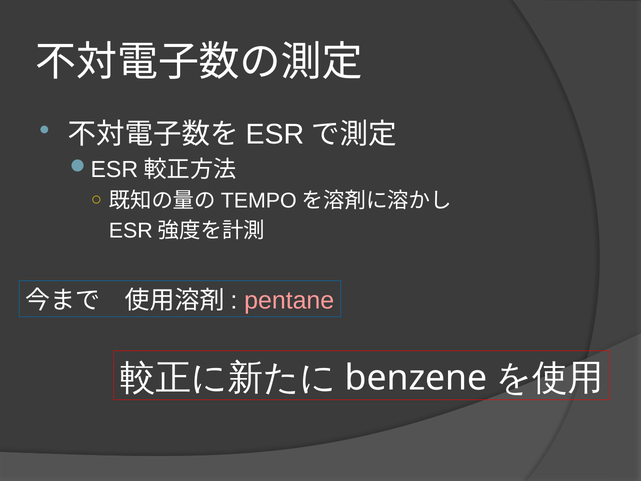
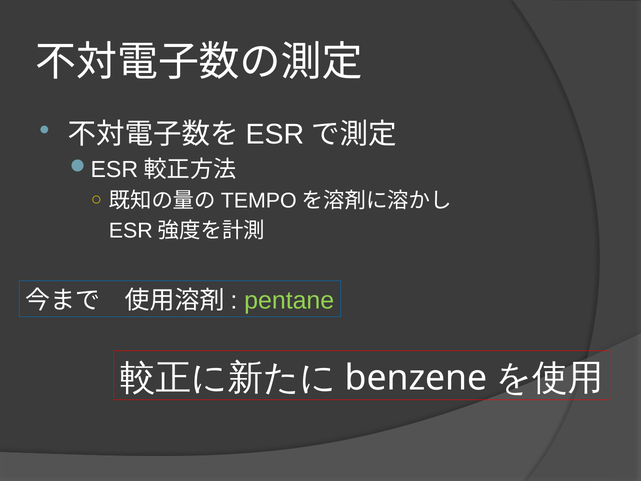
pentane colour: pink -> light green
